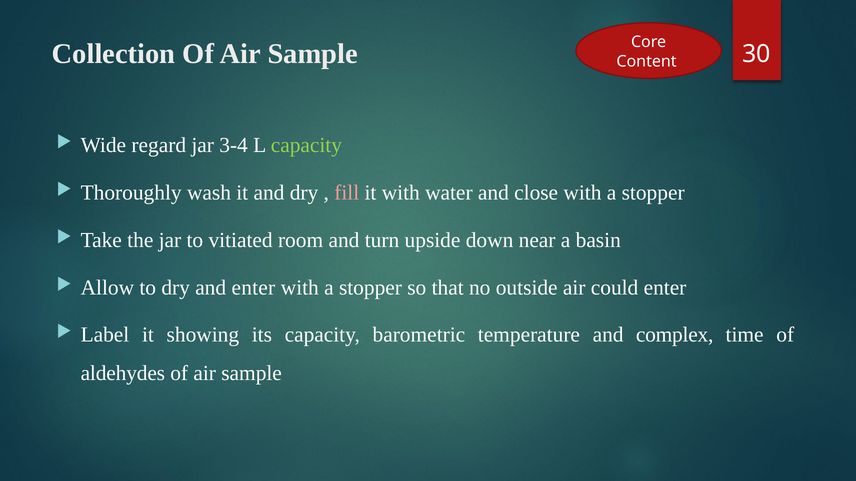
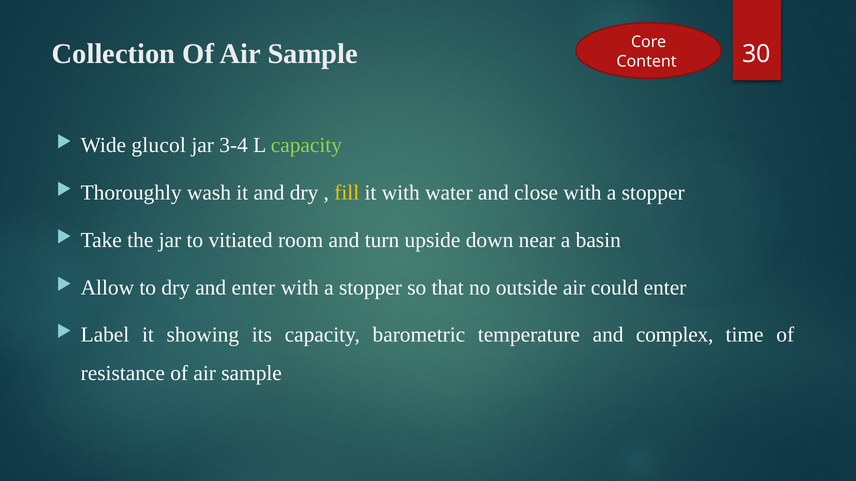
regard: regard -> glucol
fill colour: pink -> yellow
aldehydes: aldehydes -> resistance
